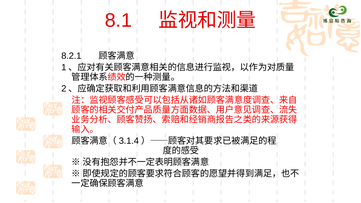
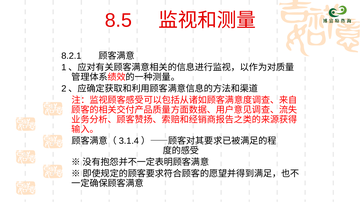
8.1: 8.1 -> 8.5
